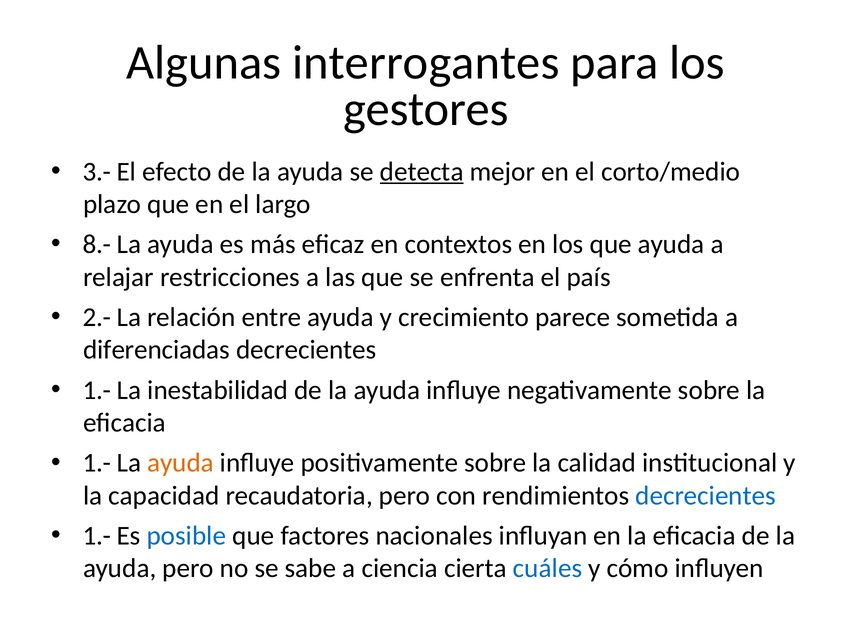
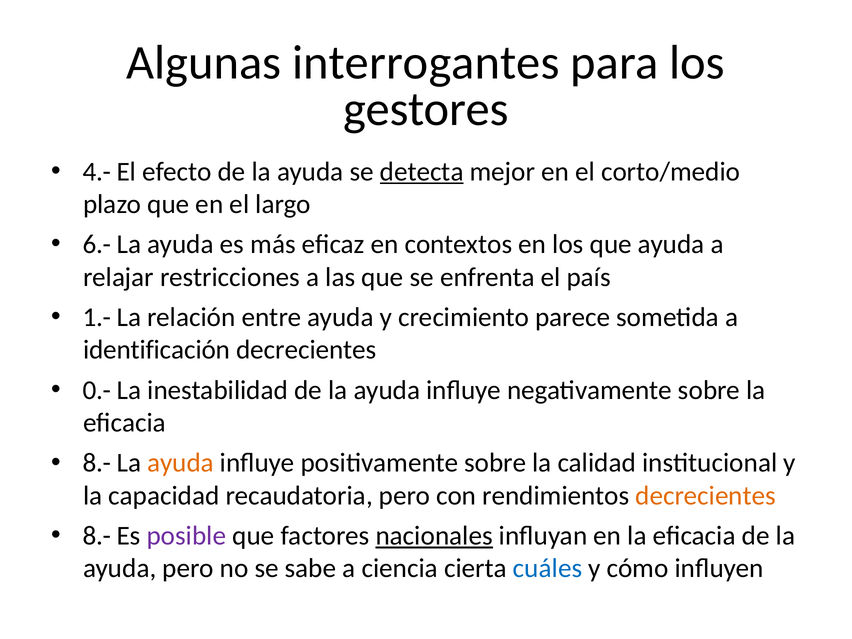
3.-: 3.- -> 4.-
8.-: 8.- -> 6.-
2.-: 2.- -> 1.-
diferenciadas: diferenciadas -> identificación
1.- at (97, 390): 1.- -> 0.-
1.- at (97, 463): 1.- -> 8.-
decrecientes at (706, 496) colour: blue -> orange
1.- at (97, 536): 1.- -> 8.-
posible colour: blue -> purple
nacionales underline: none -> present
